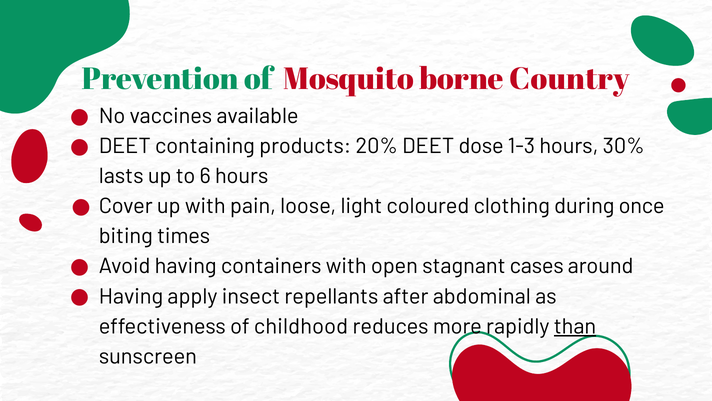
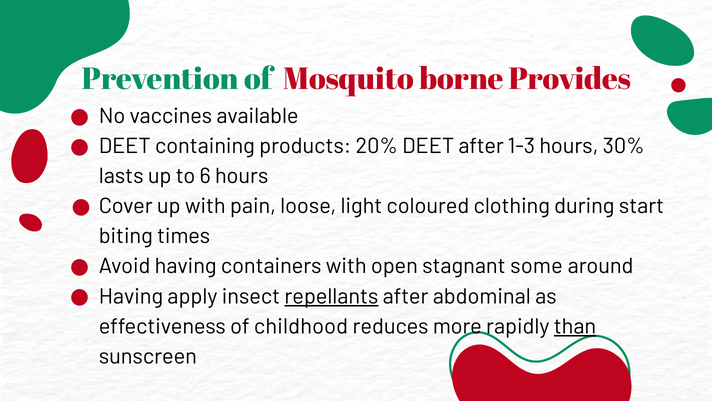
Country: Country -> Provides
DEET dose: dose -> after
once: once -> start
cases: cases -> some
repellants underline: none -> present
